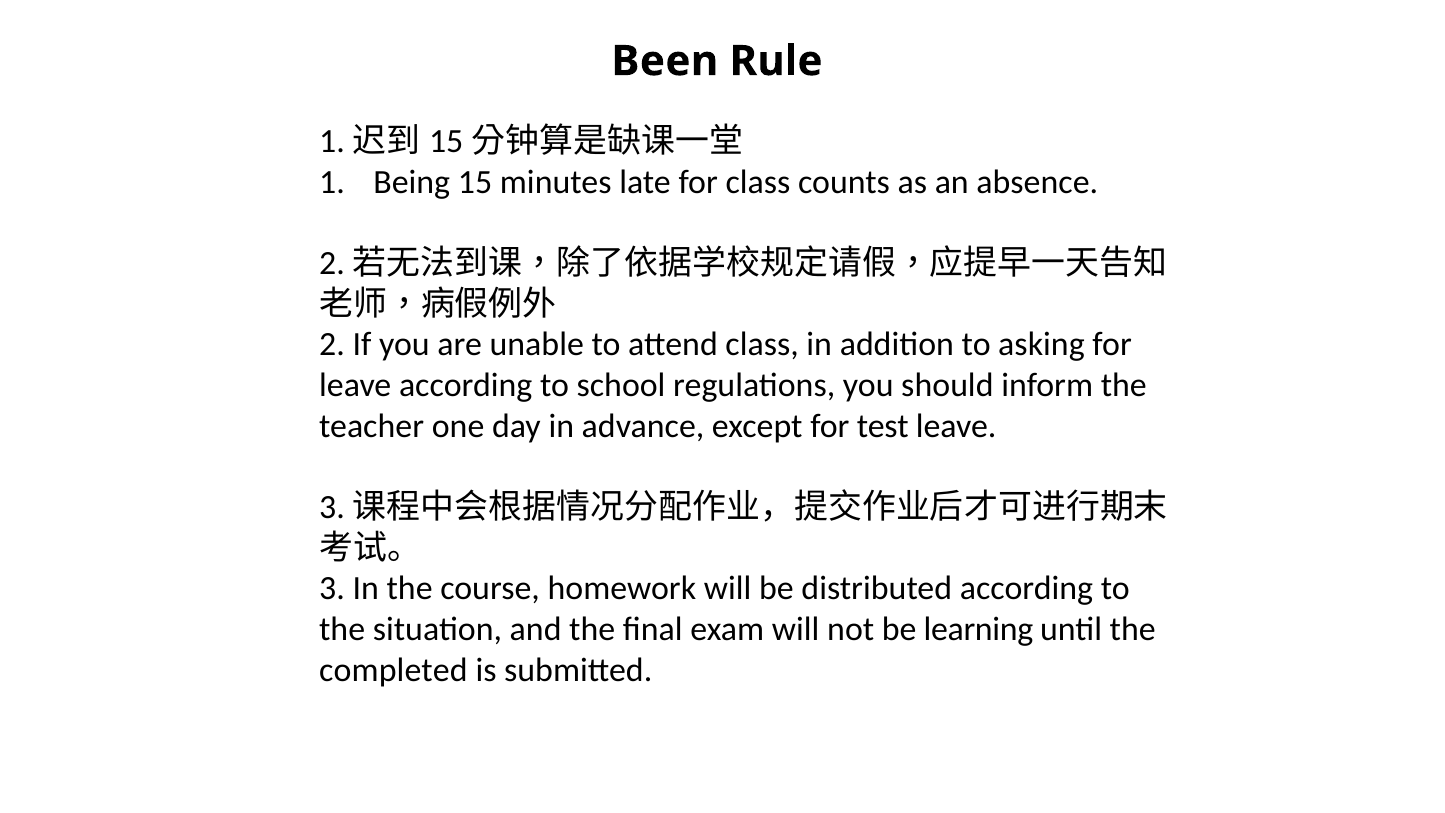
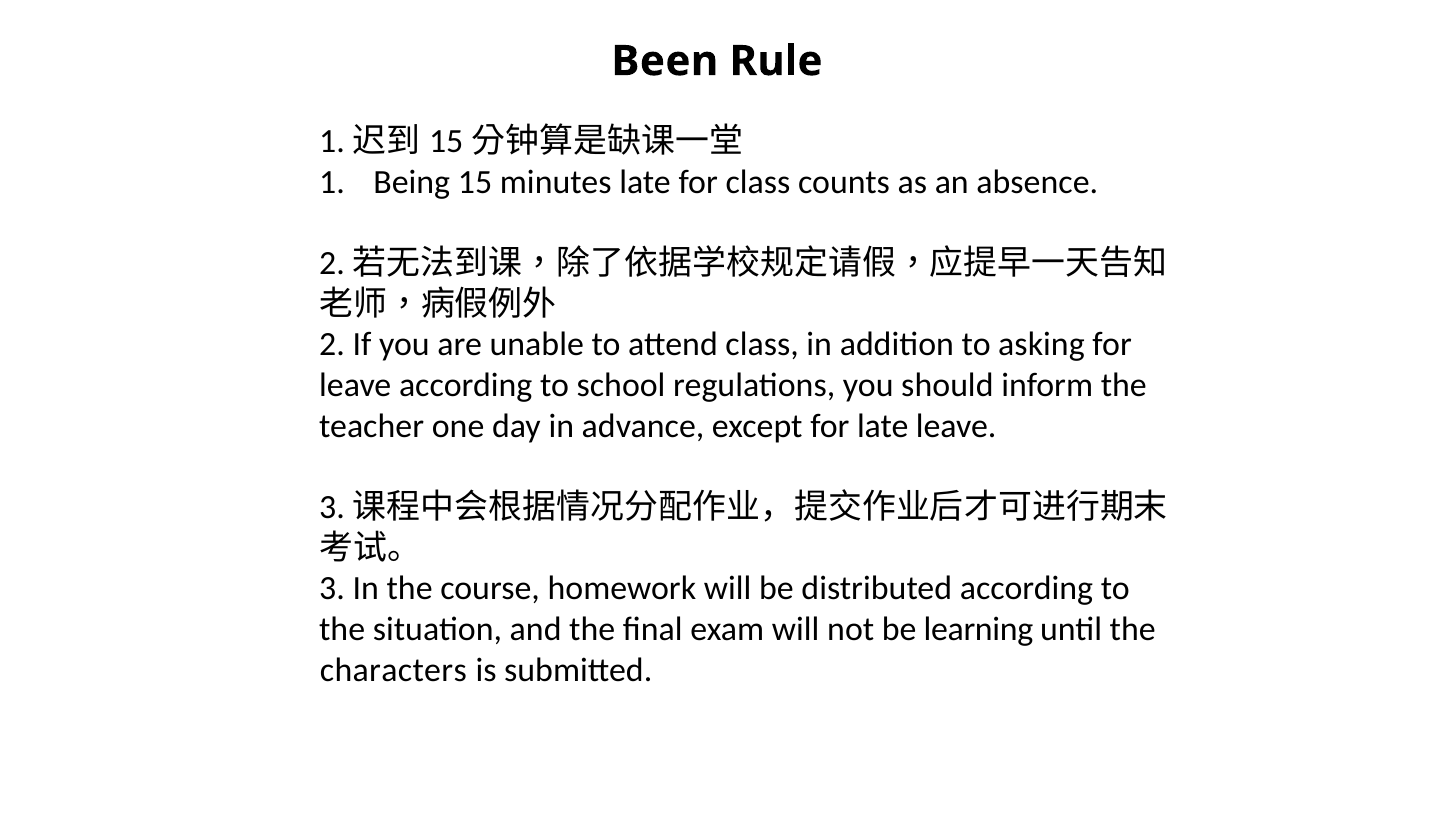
for test: test -> late
completed: completed -> characters
